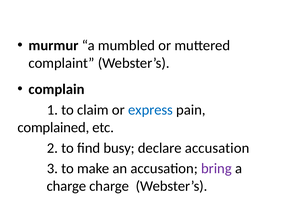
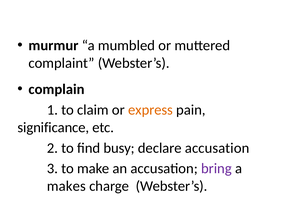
express colour: blue -> orange
complained: complained -> significance
charge at (66, 186): charge -> makes
